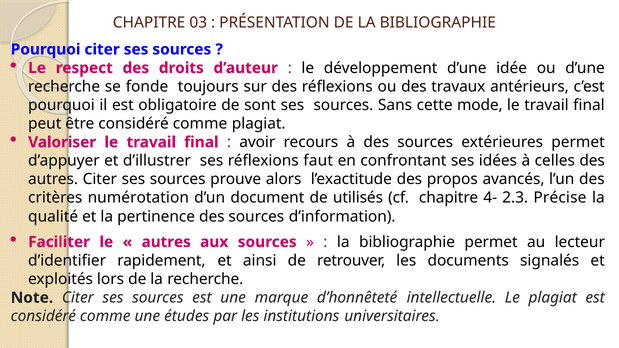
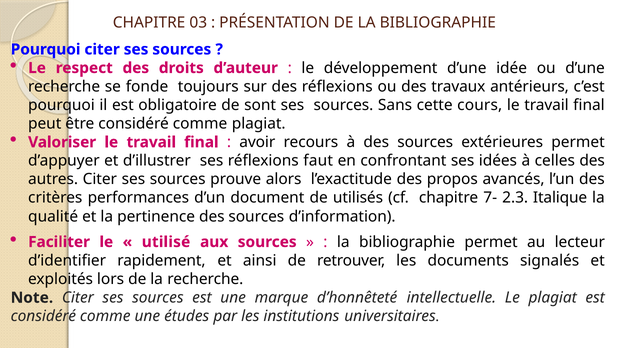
mode: mode -> cours
numérotation: numérotation -> performances
4-: 4- -> 7-
Précise: Précise -> Italique
autres at (166, 242): autres -> utilisé
